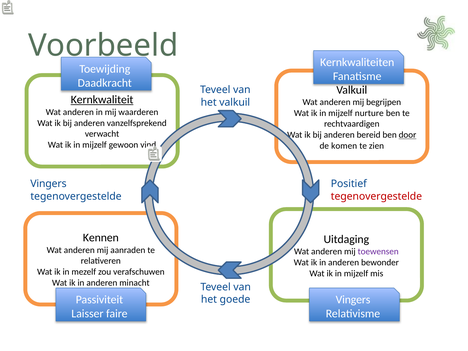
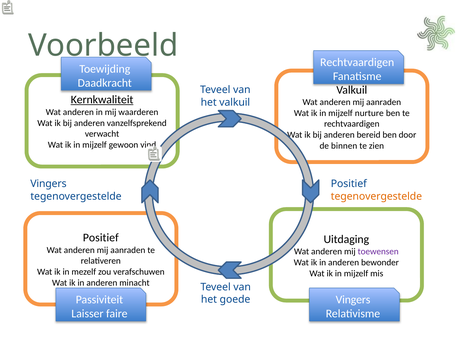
Kernkwaliteiten at (357, 62): Kernkwaliteiten -> Rechtvaardigen
begrijpen at (384, 102): begrijpen -> aanraden
door underline: present -> none
komen: komen -> binnen
tegenovergestelde at (376, 196) colour: red -> orange
Kennen at (101, 238): Kennen -> Positief
